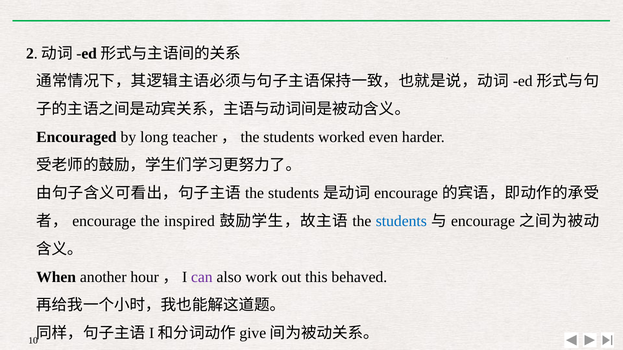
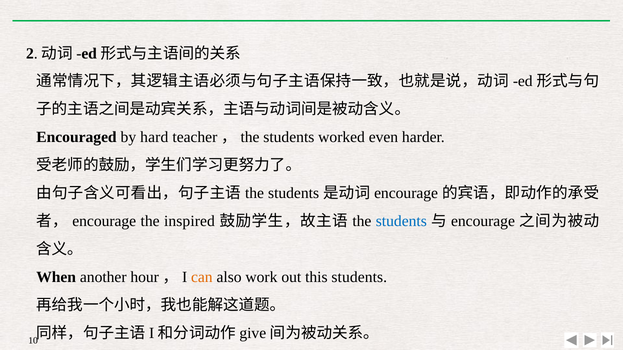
long: long -> hard
can colour: purple -> orange
this behaved: behaved -> students
